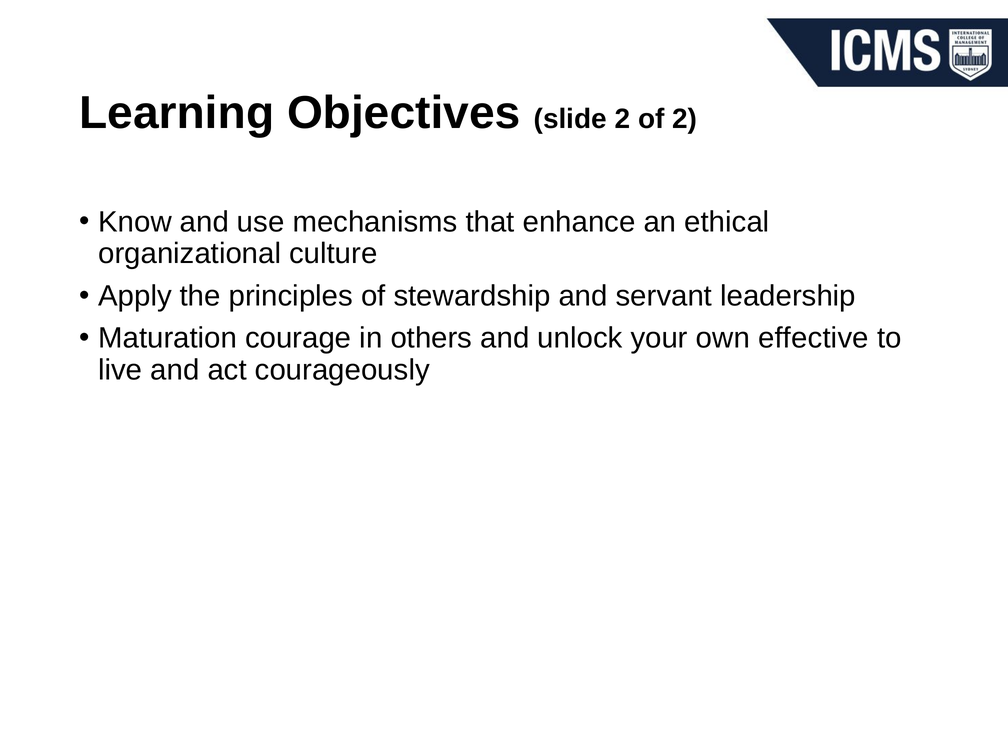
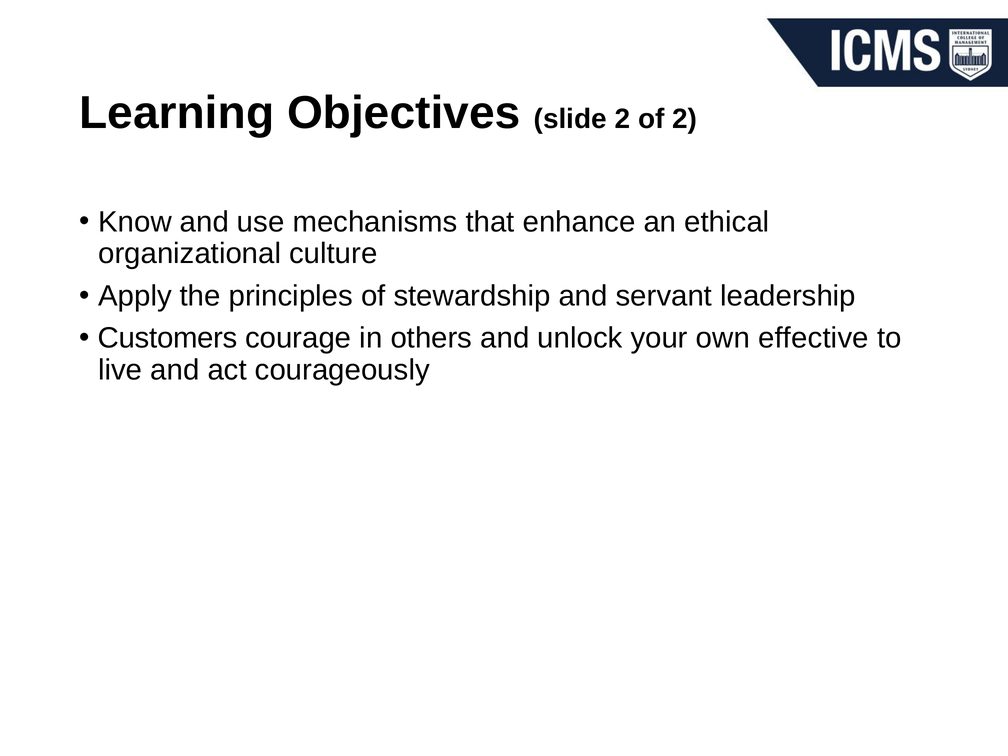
Maturation: Maturation -> Customers
